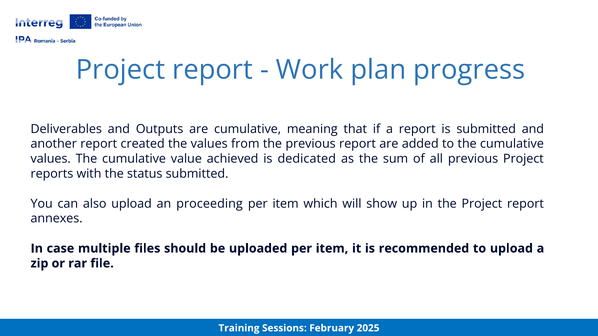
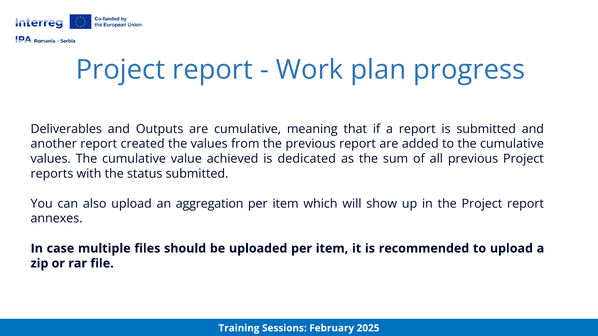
proceeding: proceeding -> aggregation
